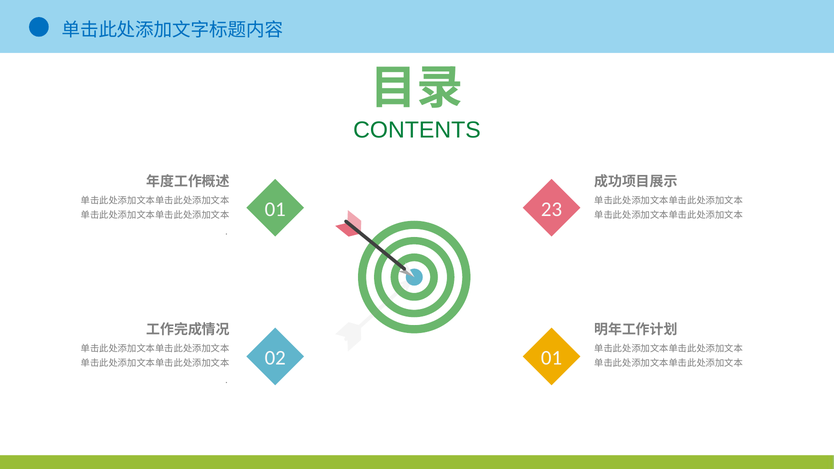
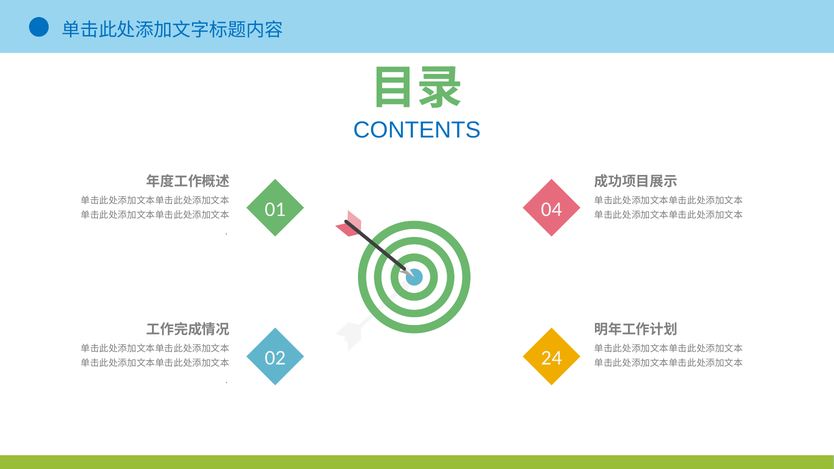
CONTENTS colour: green -> blue
23: 23 -> 04
02 01: 01 -> 24
